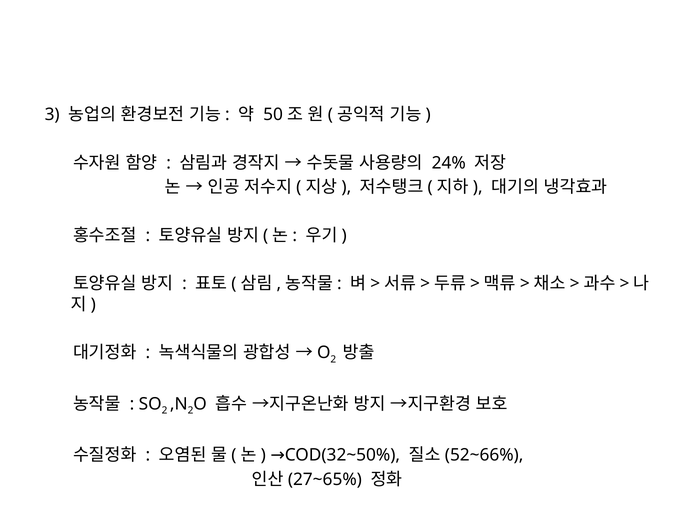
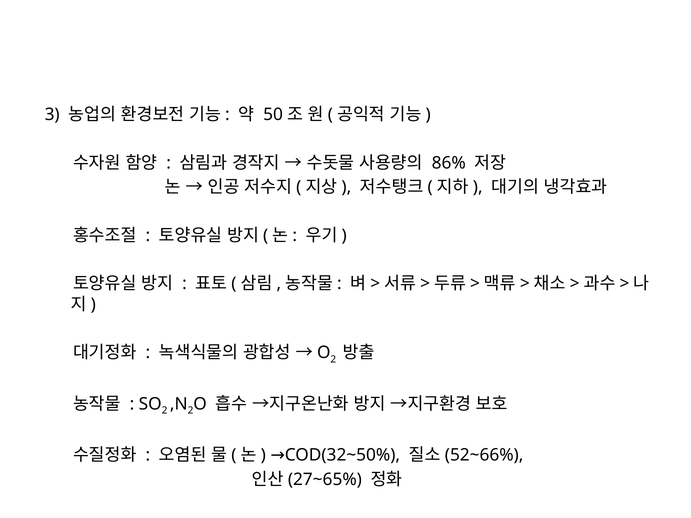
24%: 24% -> 86%
